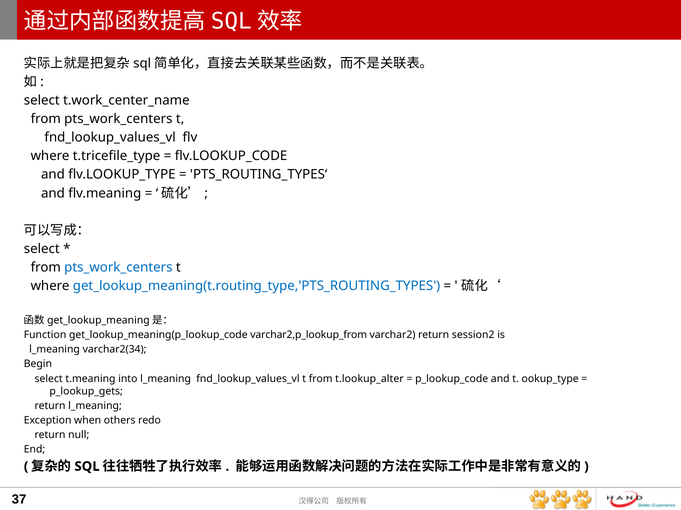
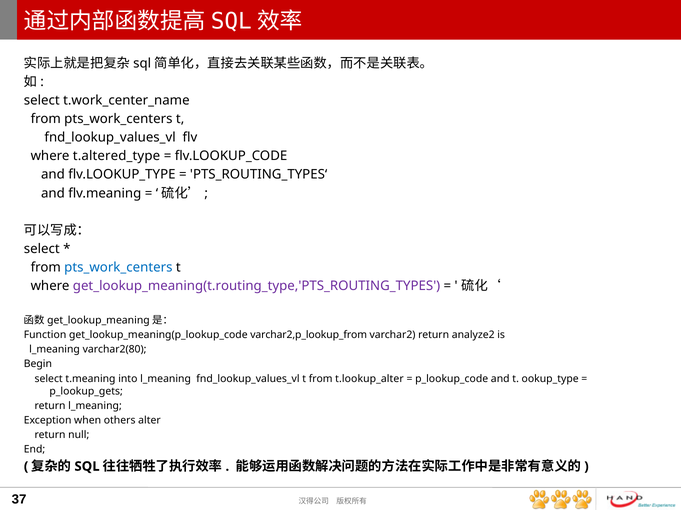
t.tricefile_type: t.tricefile_type -> t.altered_type
get_lookup_meaning(t.routing_type,'PTS_ROUTING_TYPES colour: blue -> purple
session2: session2 -> analyze2
varchar2(34: varchar2(34 -> varchar2(80
redo: redo -> alter
